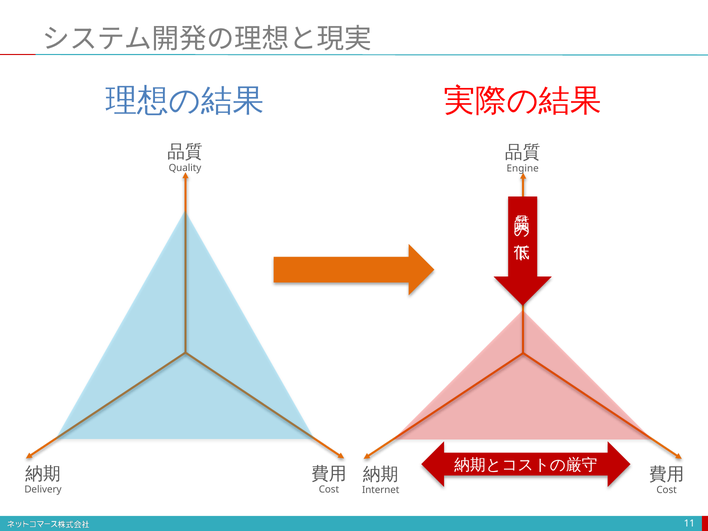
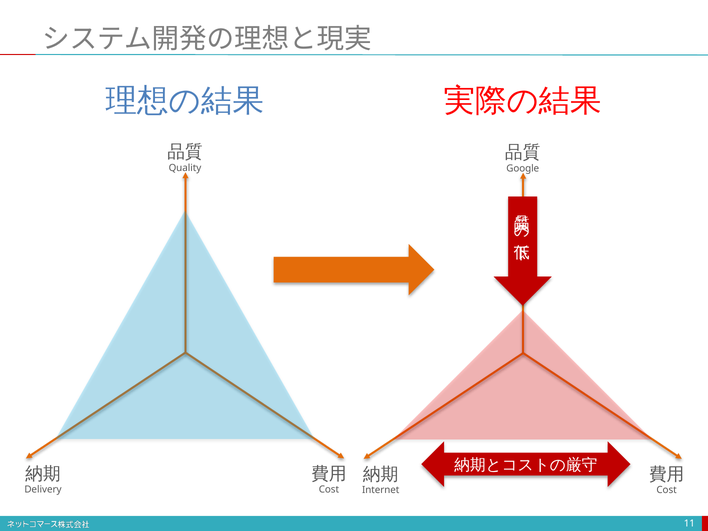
Engine: Engine -> Google
